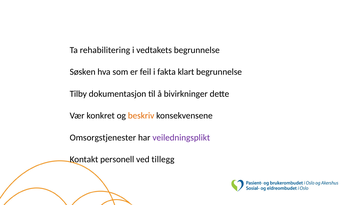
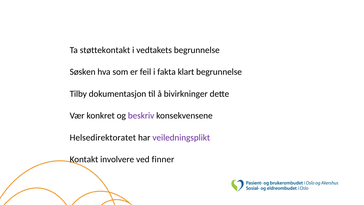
rehabilitering: rehabilitering -> støttekontakt
beskriv colour: orange -> purple
Omsorgstjenester: Omsorgstjenester -> Helsedirektoratet
personell: personell -> involvere
tillegg: tillegg -> finner
